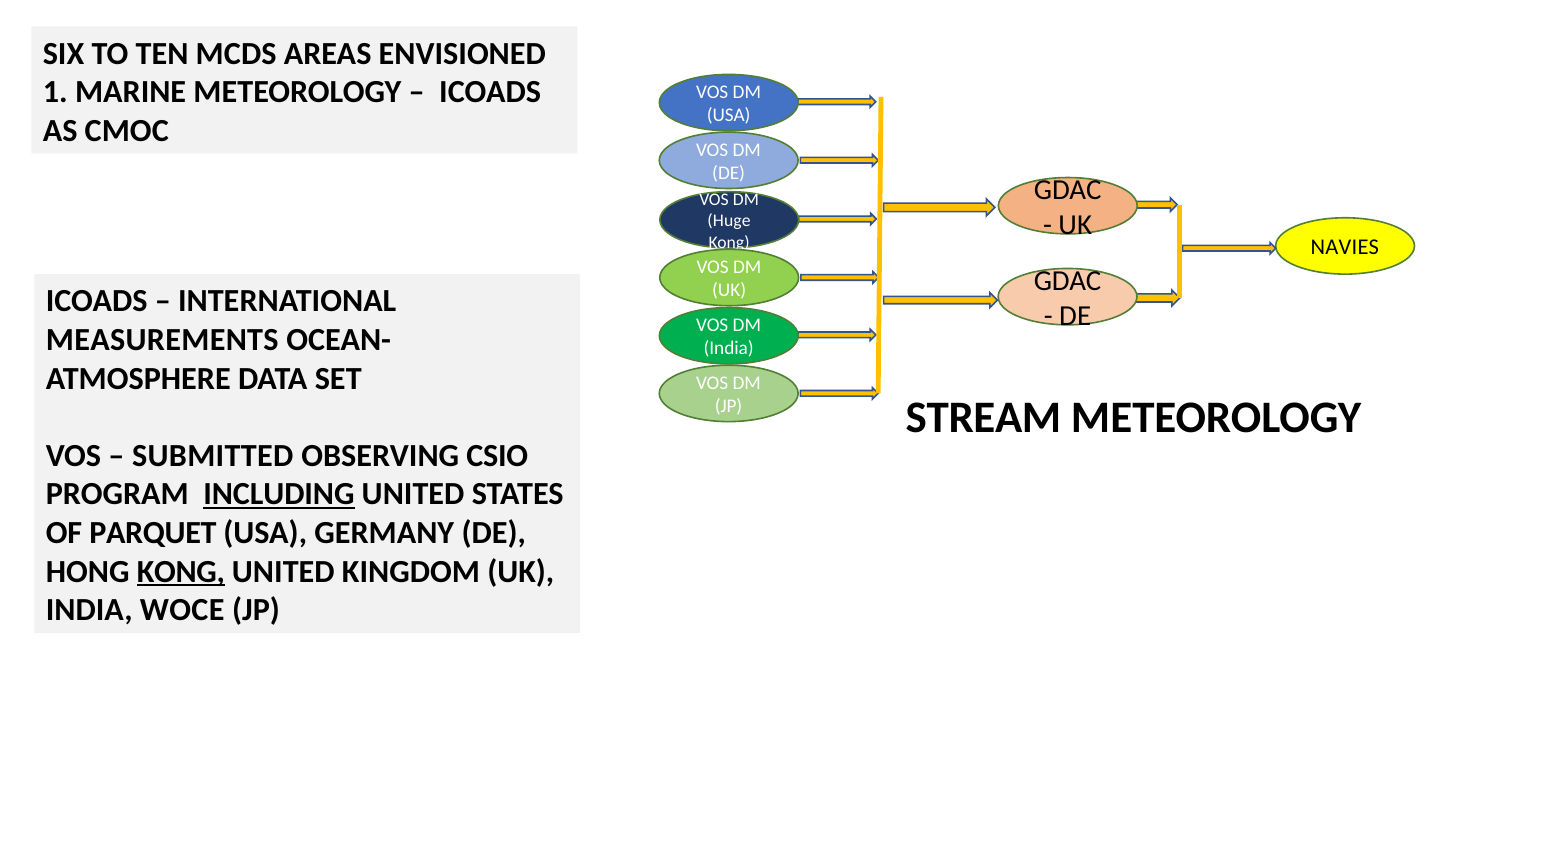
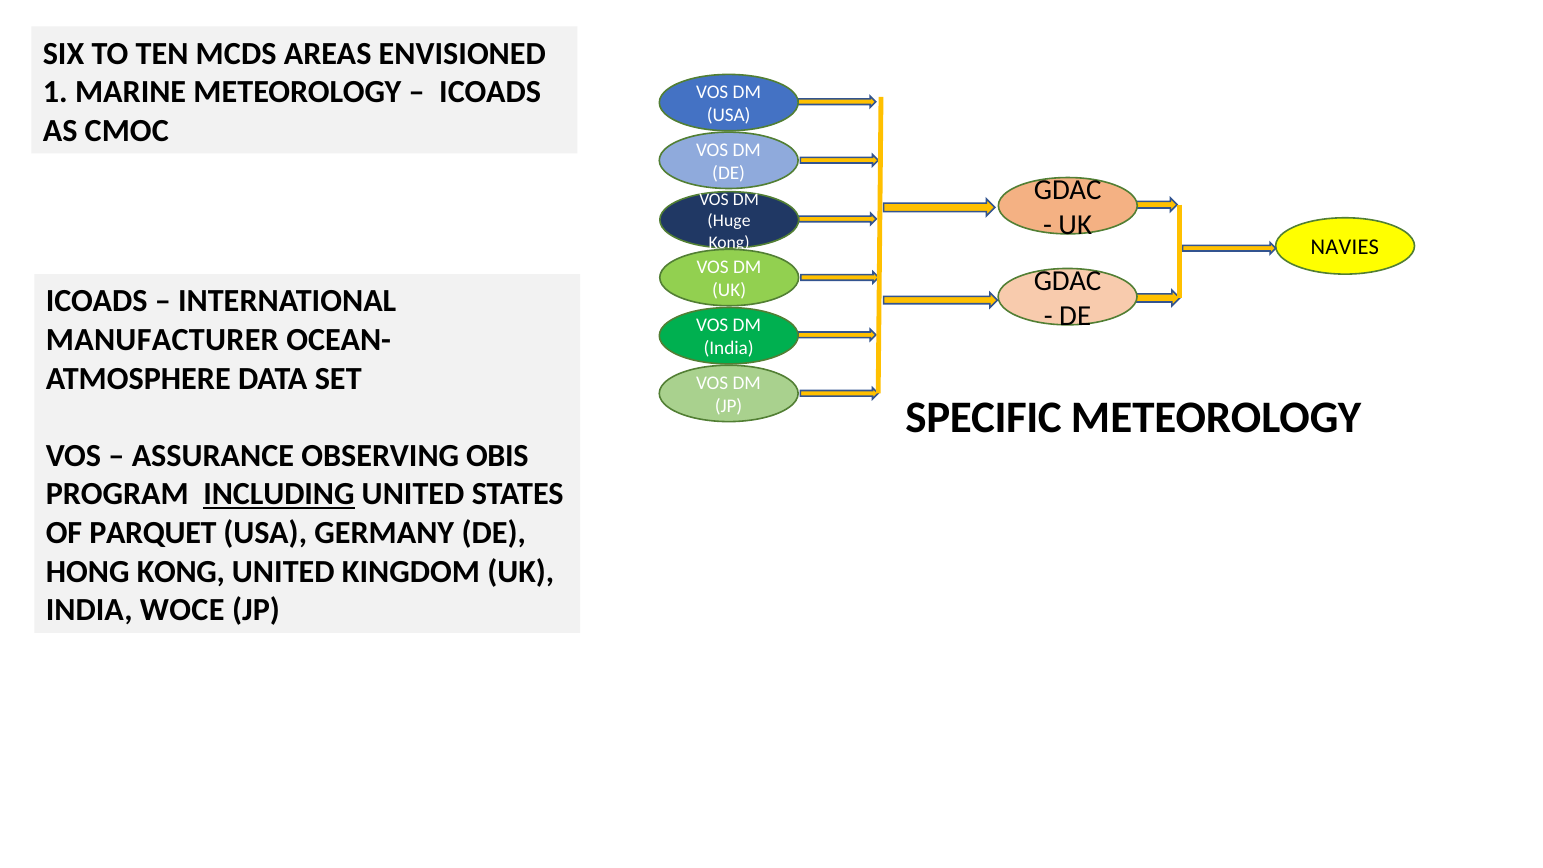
MEASUREMENTS: MEASUREMENTS -> MANUFACTURER
STREAM: STREAM -> SPECIFIC
SUBMITTED: SUBMITTED -> ASSURANCE
CSIO: CSIO -> OBIS
KONG at (181, 571) underline: present -> none
